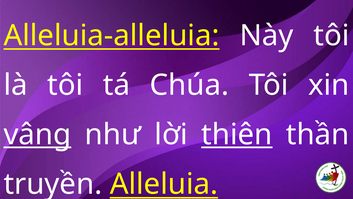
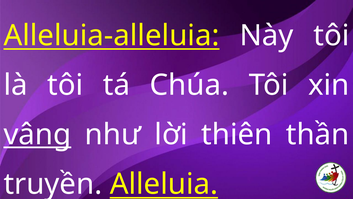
thiên underline: present -> none
